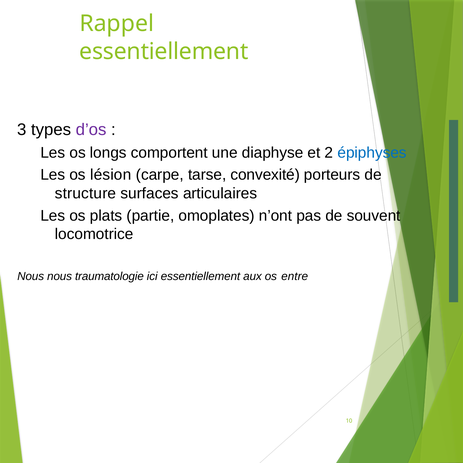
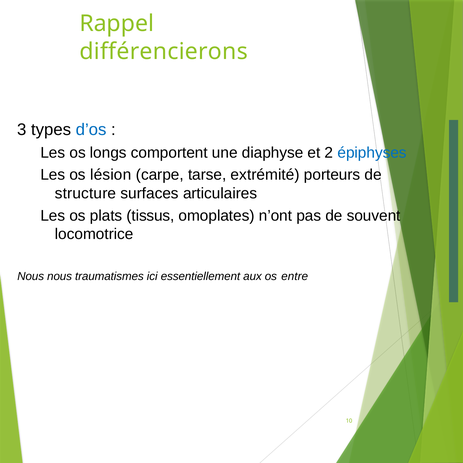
essentiellement at (164, 51): essentiellement -> différencierons
d’os colour: purple -> blue
convexité: convexité -> extrémité
partie: partie -> tissus
traumatologie: traumatologie -> traumatismes
